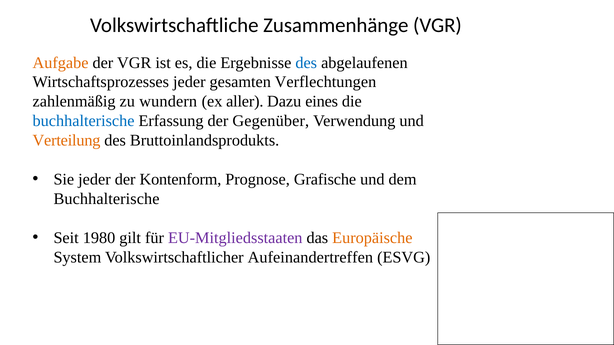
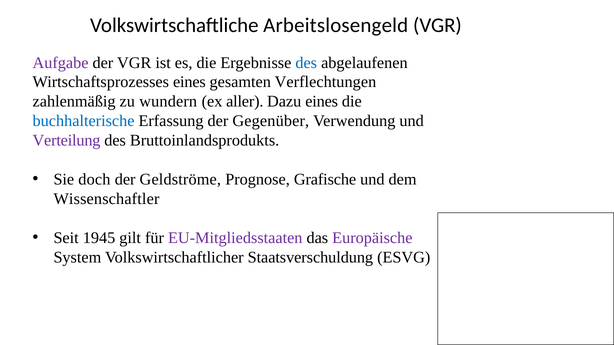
Zusammenhänge: Zusammenhänge -> Arbeitslosengeld
Aufgabe colour: orange -> purple
Wirtschaftsprozesses jeder: jeder -> eines
Verteilung colour: orange -> purple
Sie jeder: jeder -> doch
Kontenform: Kontenform -> Geldströme
Buchhalterische at (106, 199): Buchhalterische -> Wissenschaftler
1980: 1980 -> 1945
Europäische colour: orange -> purple
Aufeinandertreffen: Aufeinandertreffen -> Staatsverschuldung
